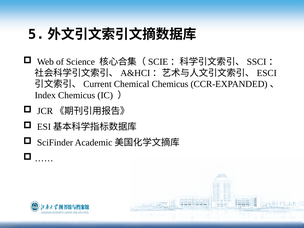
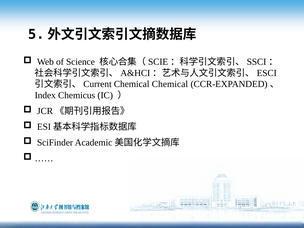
Chemical Chemicus: Chemicus -> Chemical
